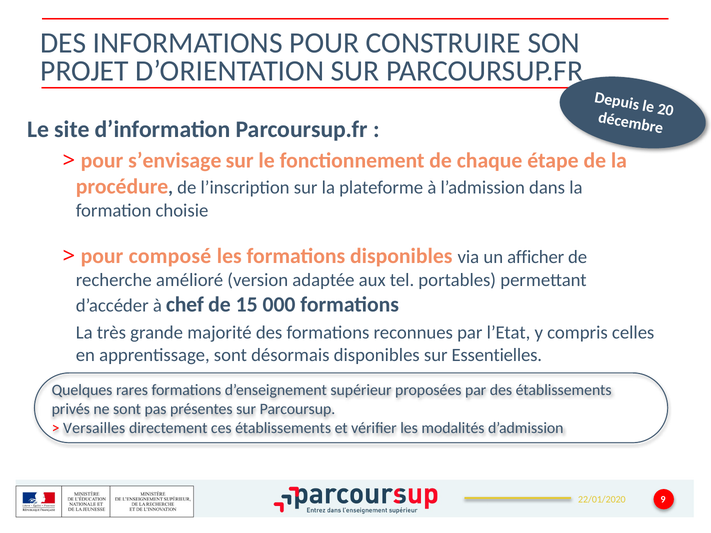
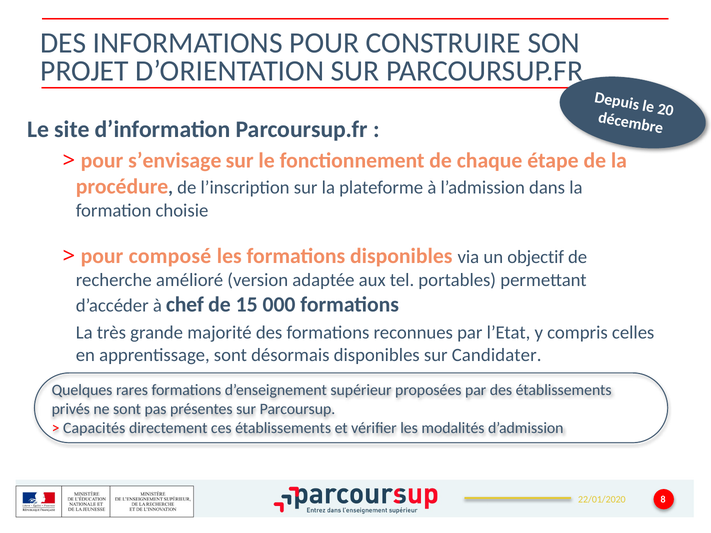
afficher: afficher -> objectif
Essentielles: Essentielles -> Candidater
Versailles: Versailles -> Capacités
9: 9 -> 8
